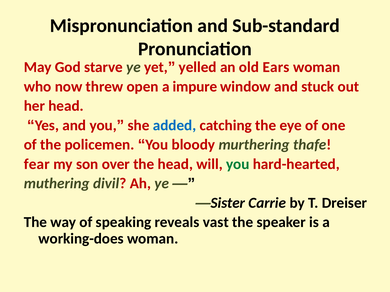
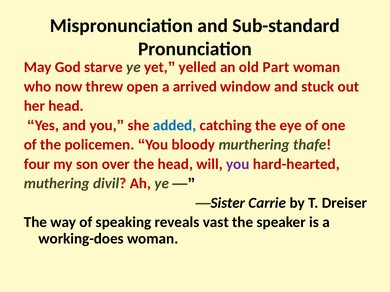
Ears: Ears -> Part
impure: impure -> arrived
fear: fear -> four
you at (238, 164) colour: green -> purple
